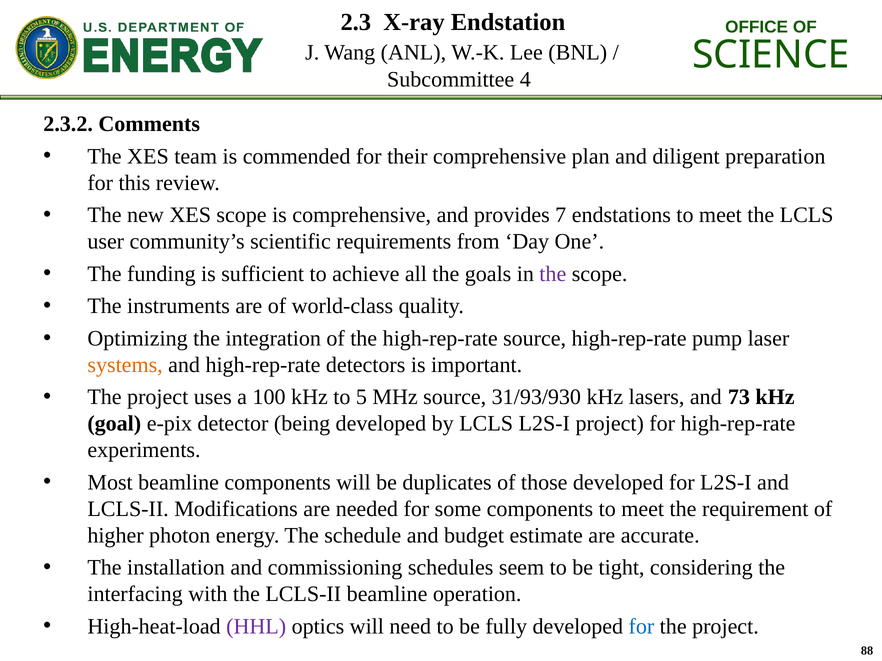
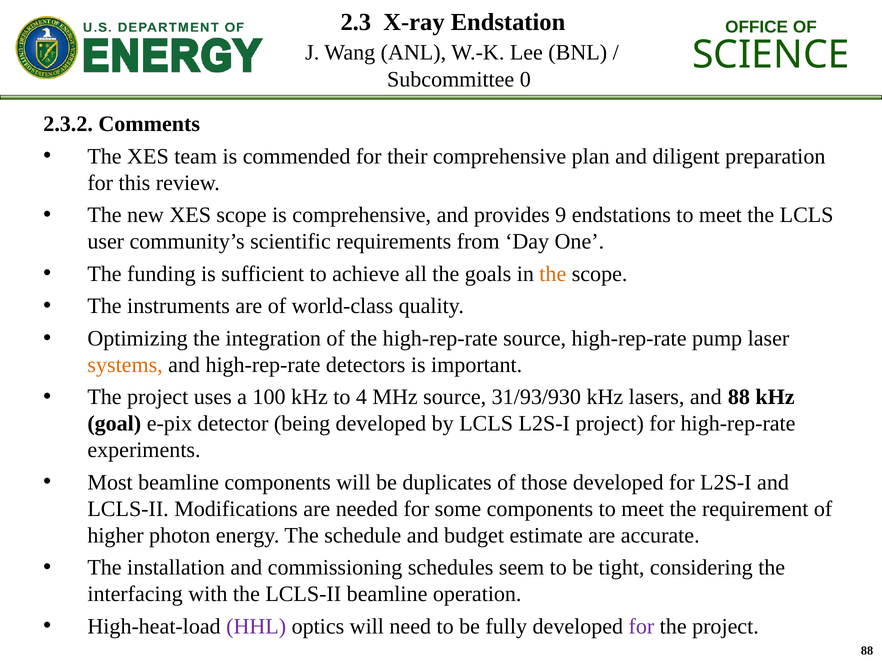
4: 4 -> 0
7: 7 -> 9
the at (553, 274) colour: purple -> orange
5: 5 -> 4
and 73: 73 -> 88
for at (641, 627) colour: blue -> purple
